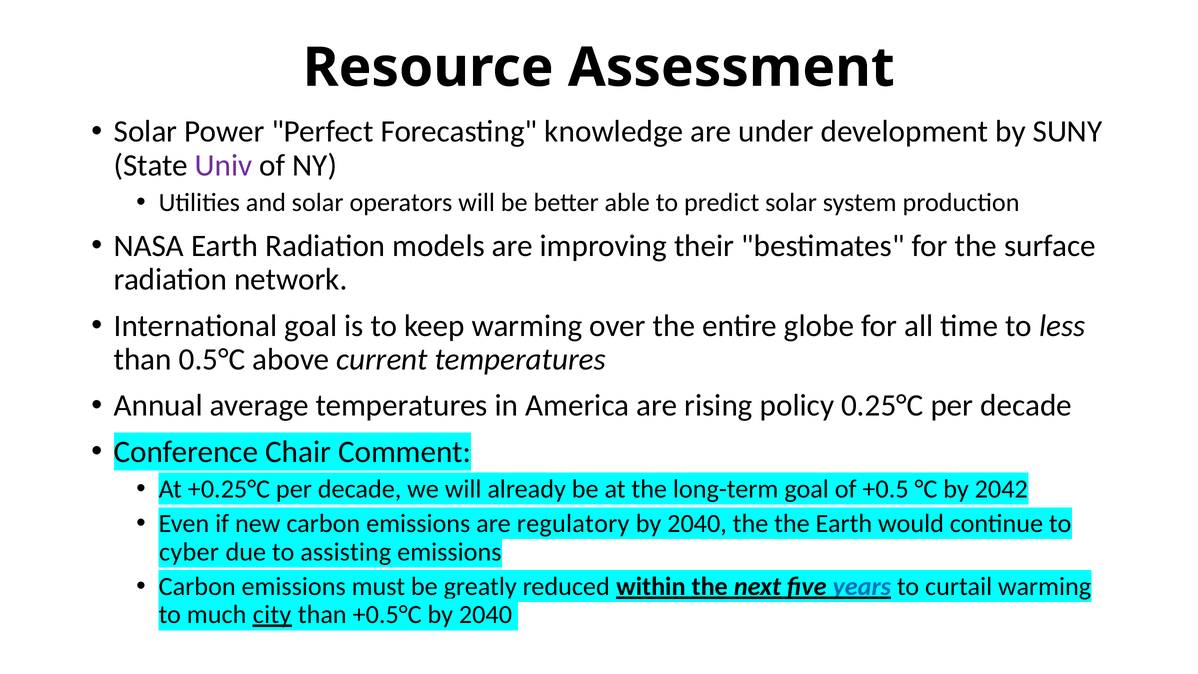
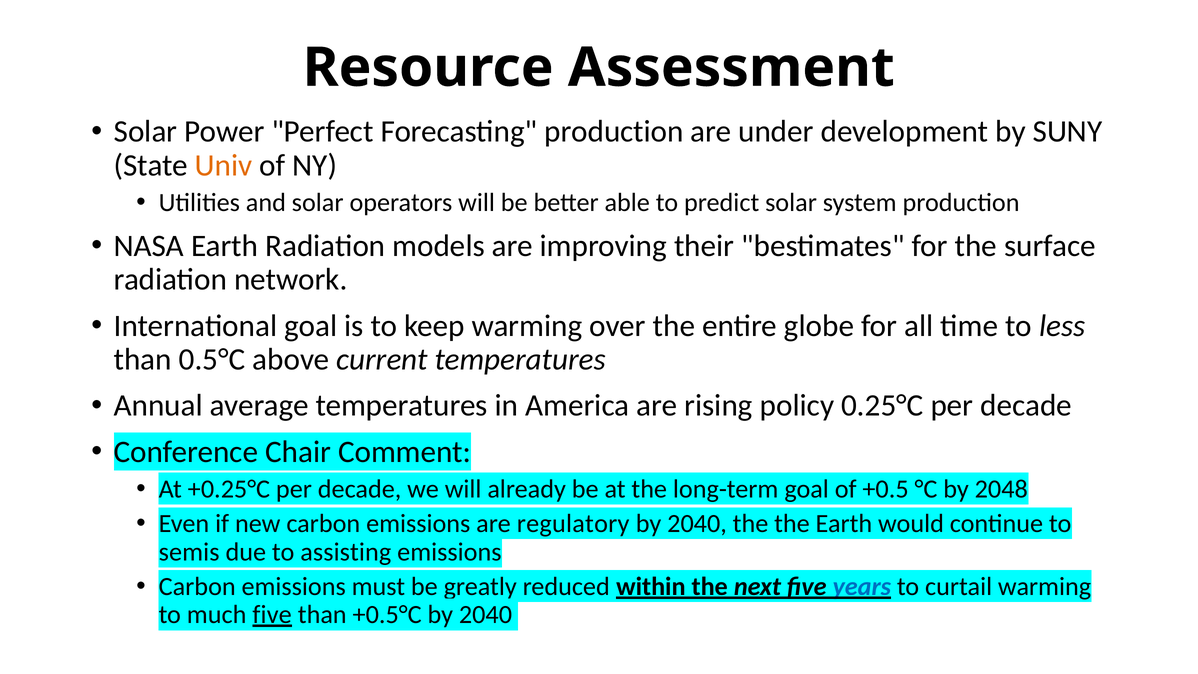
Forecasting knowledge: knowledge -> production
Univ colour: purple -> orange
2042: 2042 -> 2048
cyber: cyber -> semis
much city: city -> five
